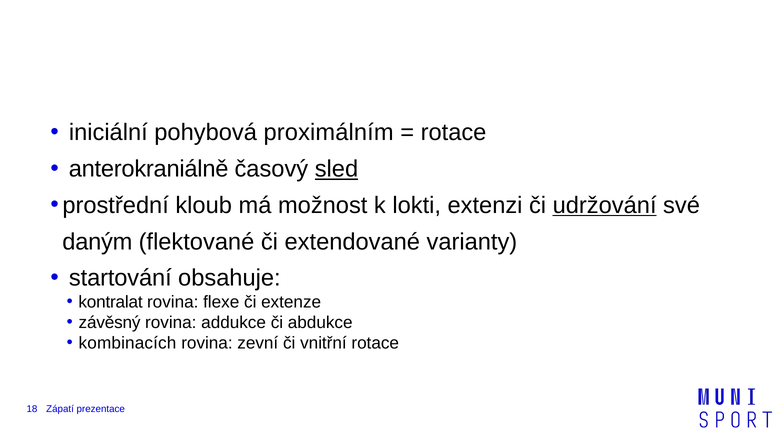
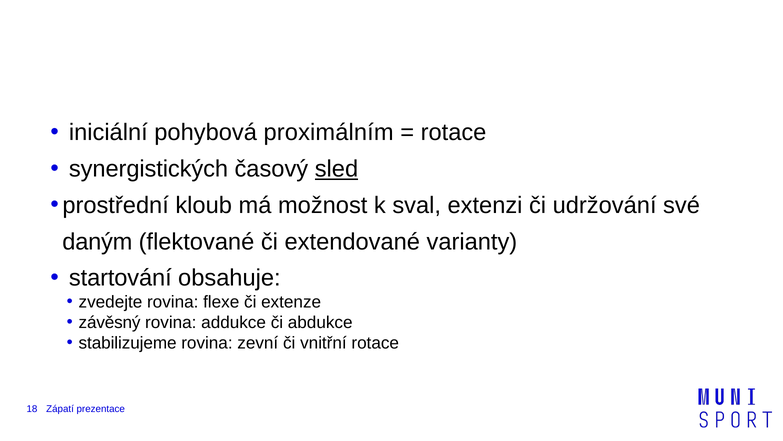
anterokraniálně: anterokraniálně -> synergistických
lokti: lokti -> sval
udržování underline: present -> none
kontralat: kontralat -> zvedejte
kombinacích: kombinacích -> stabilizujeme
